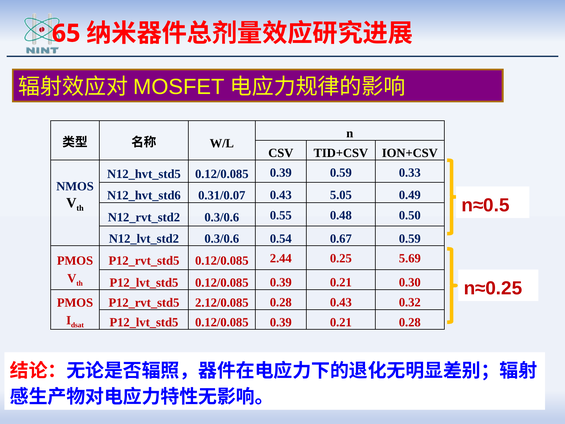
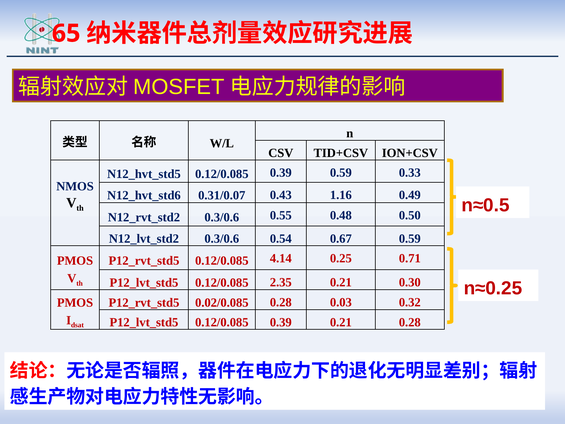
5.05: 5.05 -> 1.16
2.44: 2.44 -> 4.14
5.69: 5.69 -> 0.71
0.39 at (281, 282): 0.39 -> 2.35
2.12/0.085: 2.12/0.085 -> 0.02/0.085
0.28 0.43: 0.43 -> 0.03
